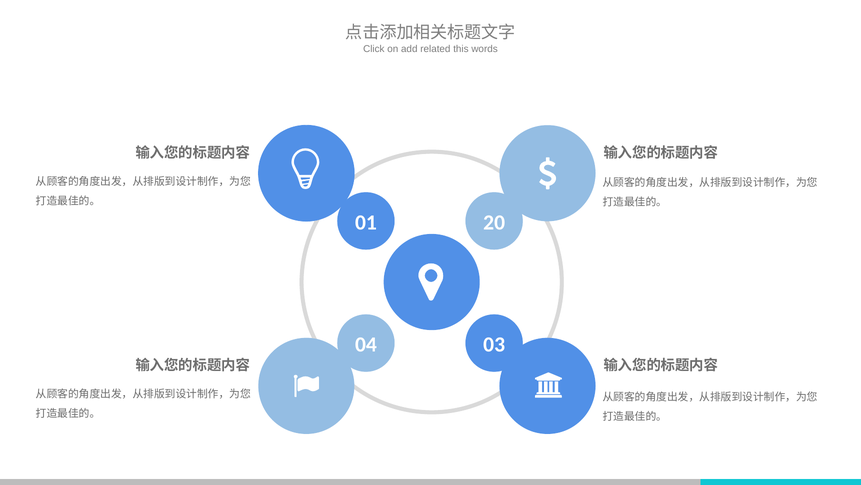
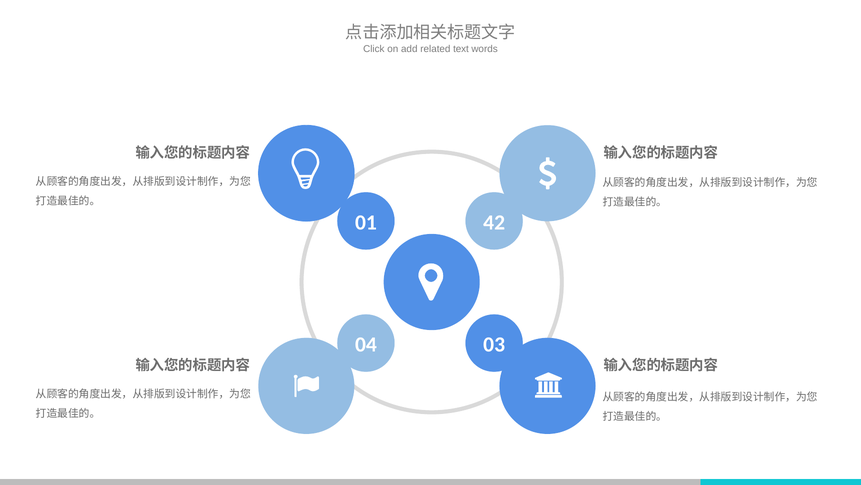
this: this -> text
20: 20 -> 42
